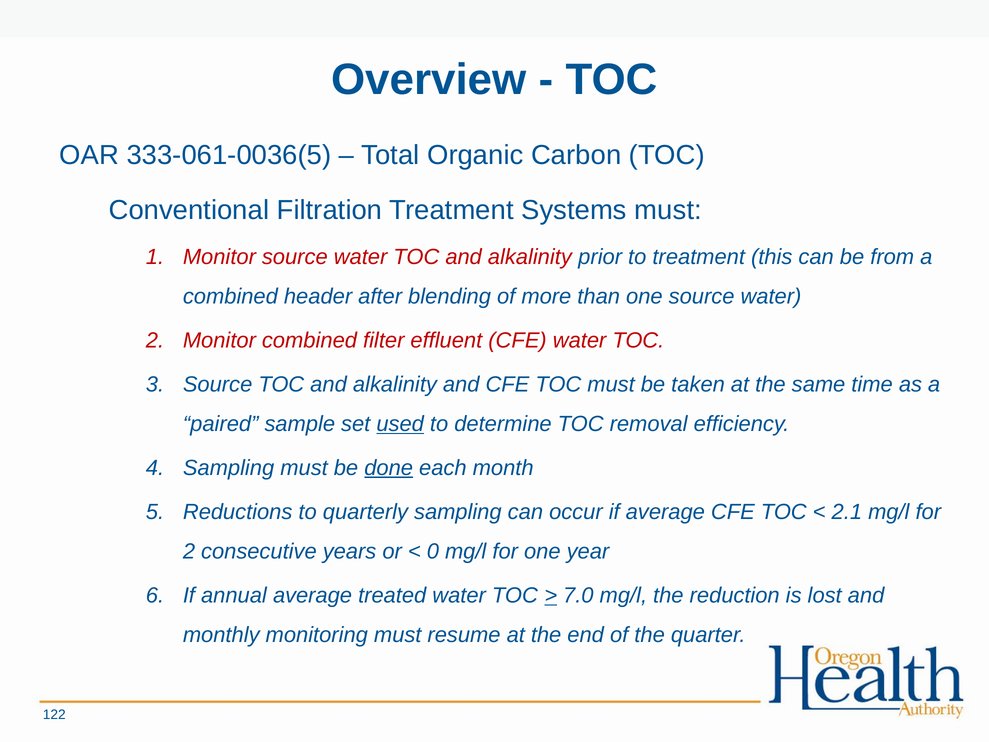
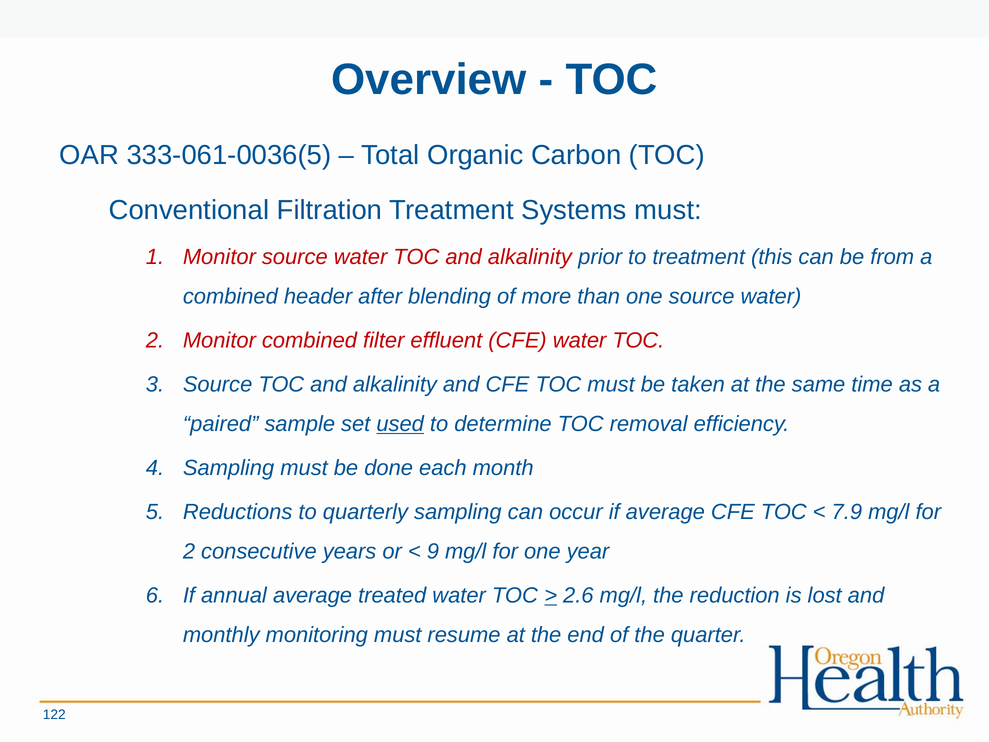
done underline: present -> none
2.1: 2.1 -> 7.9
0: 0 -> 9
7.0: 7.0 -> 2.6
